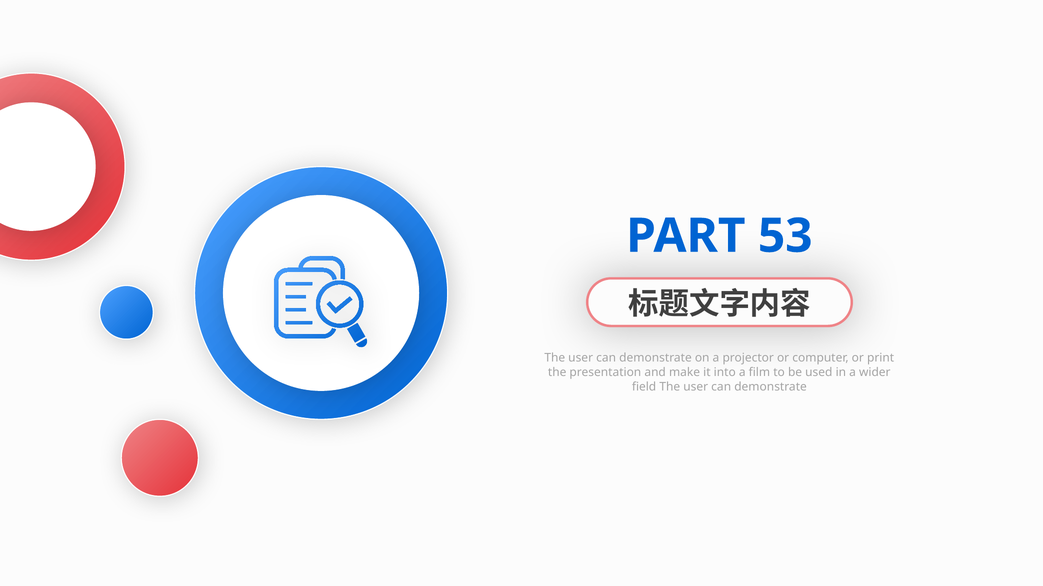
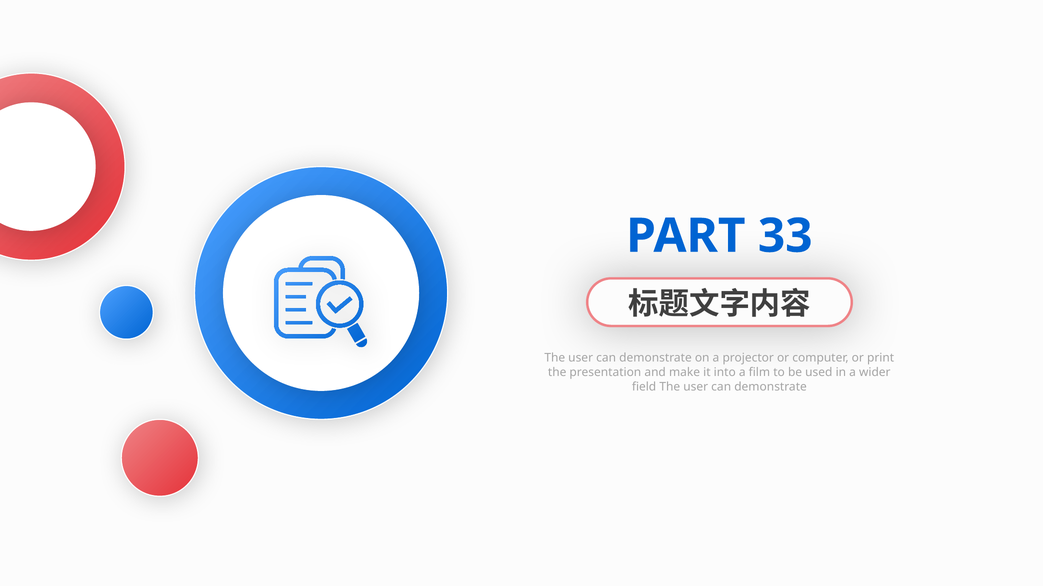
53: 53 -> 33
